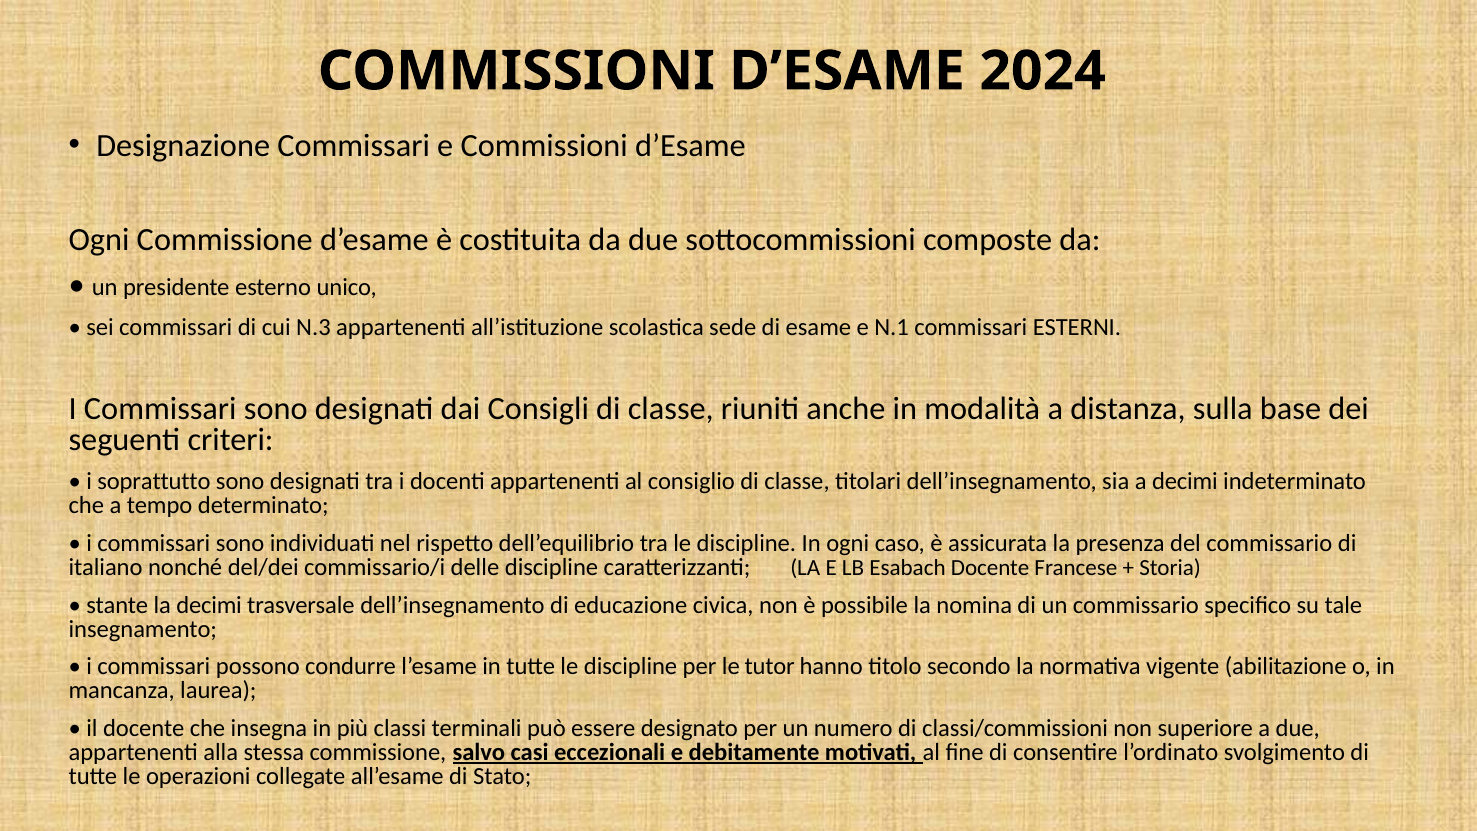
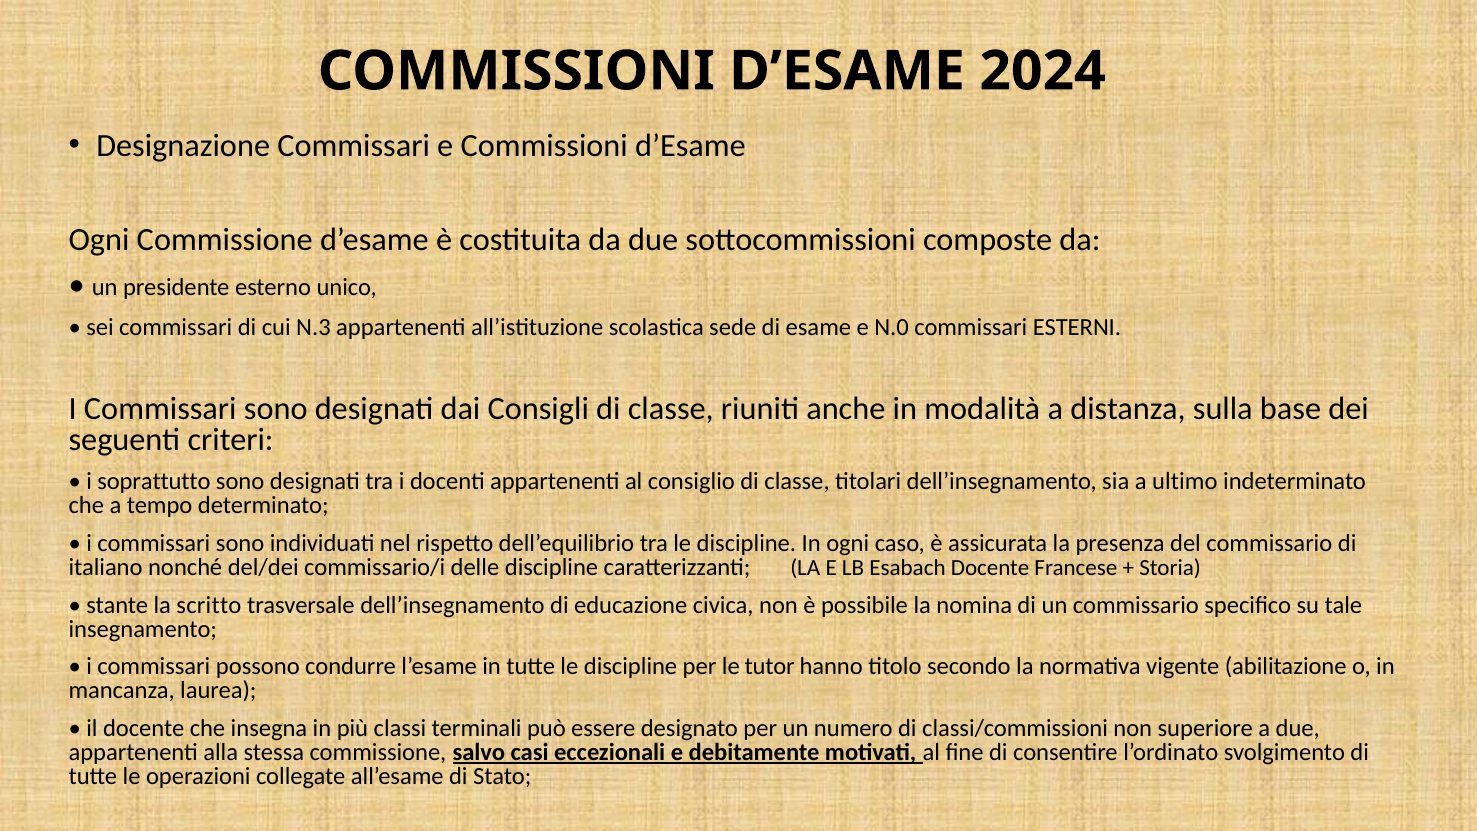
N.1: N.1 -> N.0
a decimi: decimi -> ultimo
la decimi: decimi -> scritto
